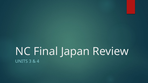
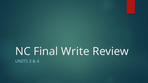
Japan: Japan -> Write
